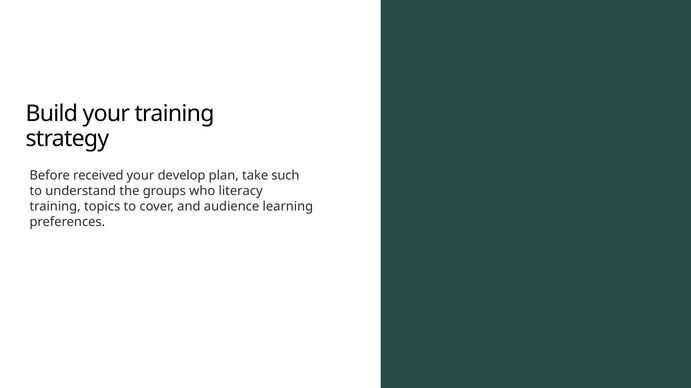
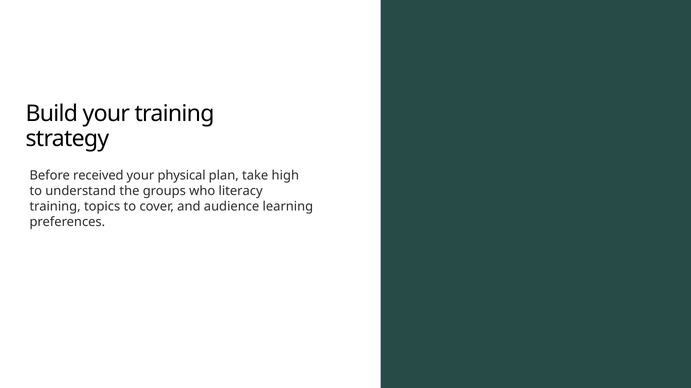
develop: develop -> physical
such: such -> high
